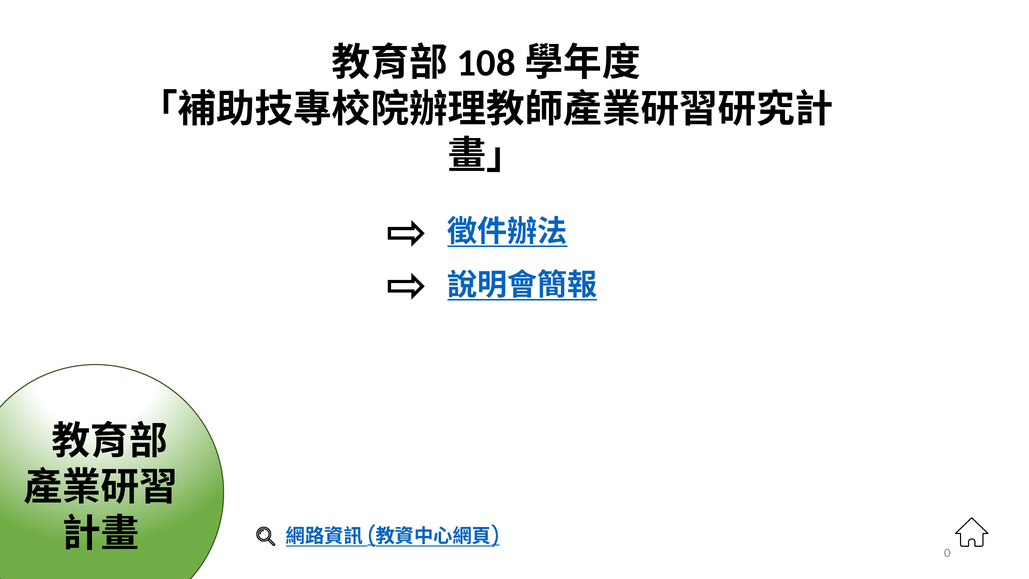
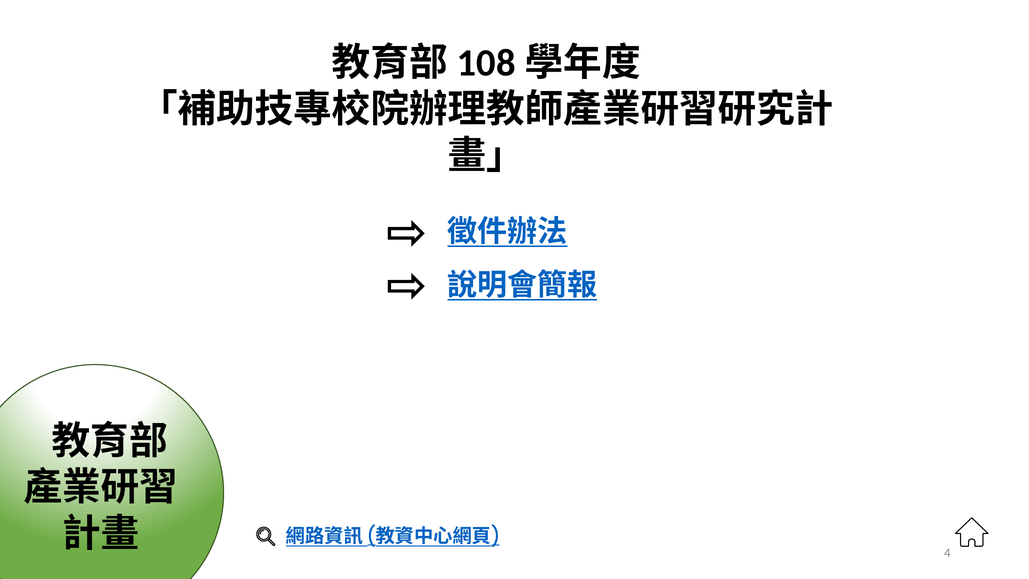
0: 0 -> 4
